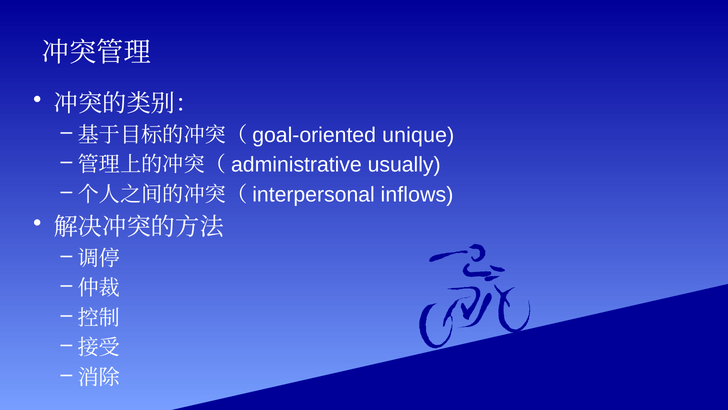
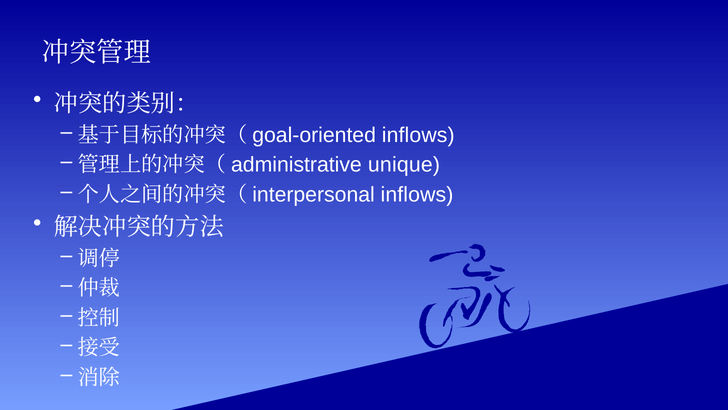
unique at (418, 135): unique -> inflows
usually: usually -> unique
